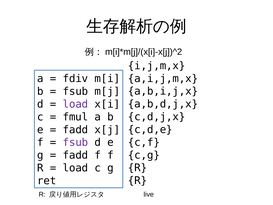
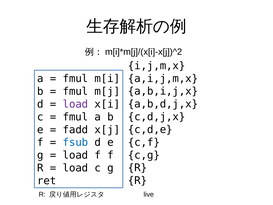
fdiv at (75, 79): fdiv -> fmul
fsub at (75, 91): fsub -> fmul
fsub at (75, 142) colour: purple -> blue
fadd at (75, 155): fadd -> load
